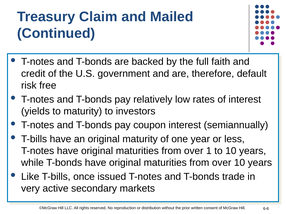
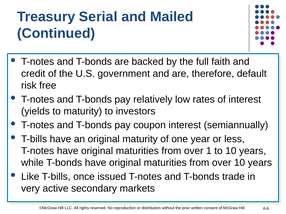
Claim: Claim -> Serial
